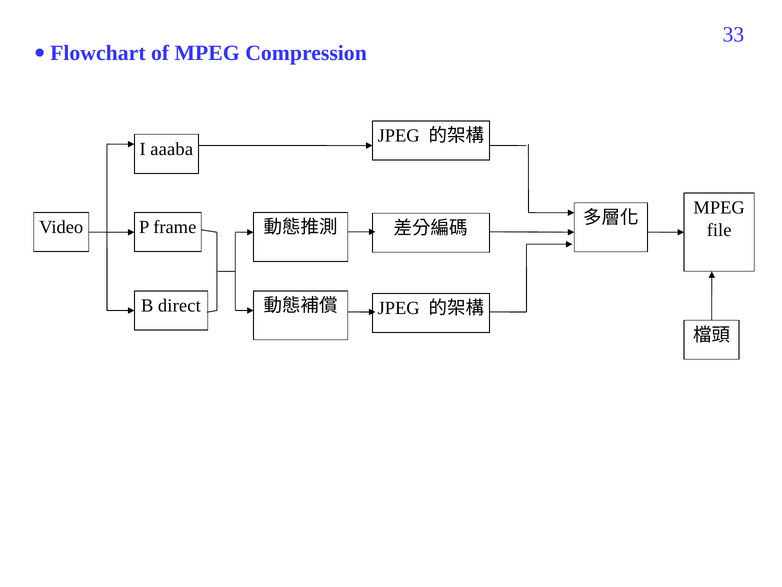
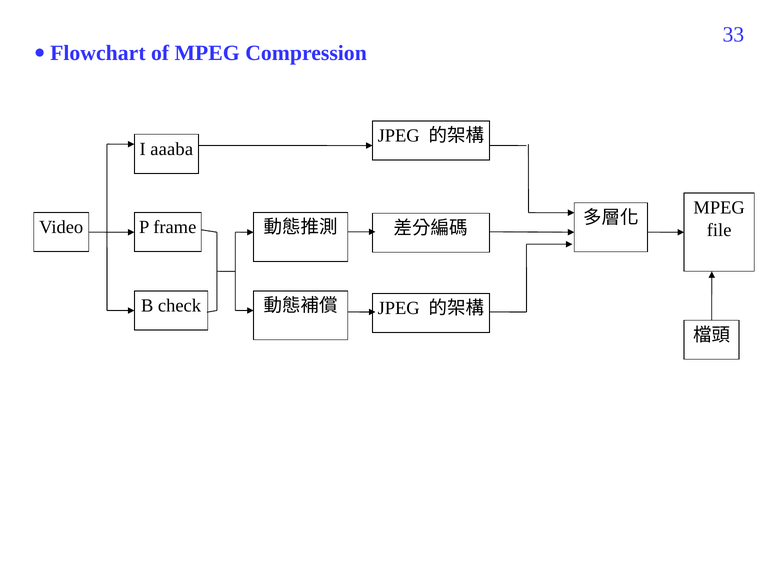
direct: direct -> check
